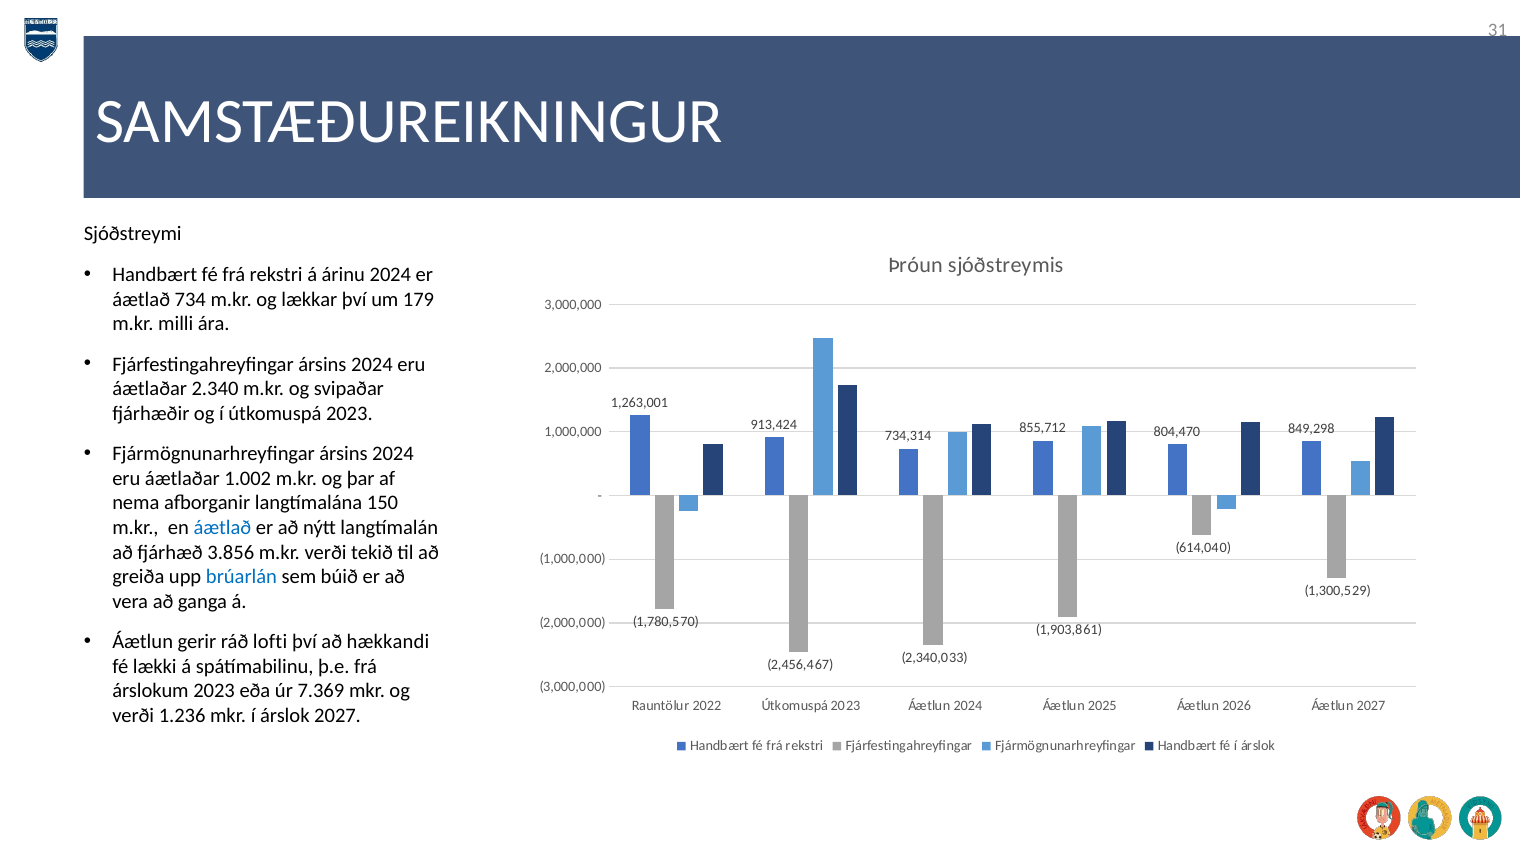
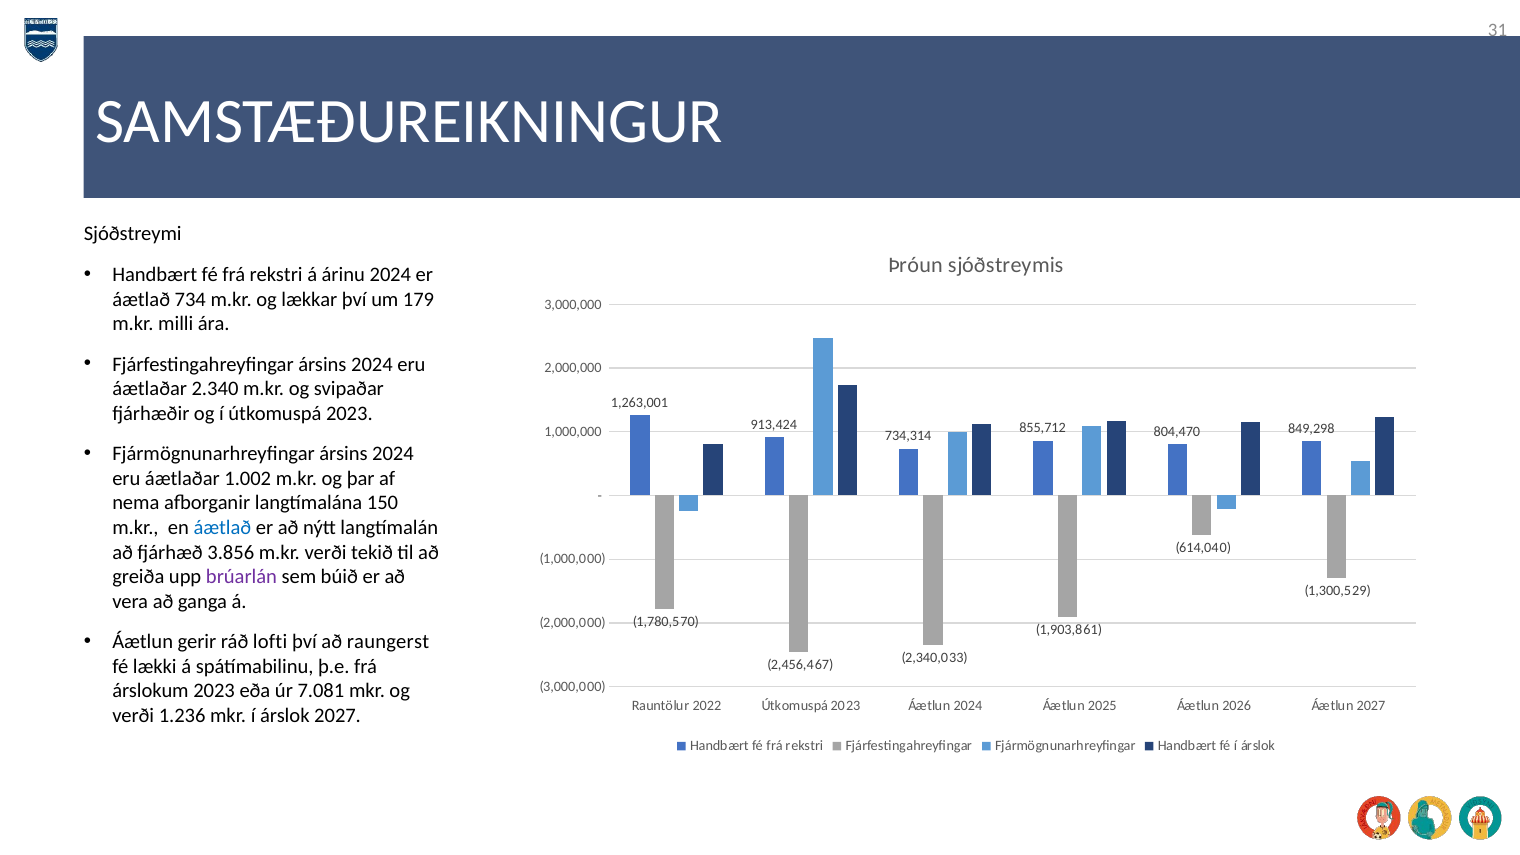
brúarlán colour: blue -> purple
hækkandi: hækkandi -> raungerst
7.369: 7.369 -> 7.081
